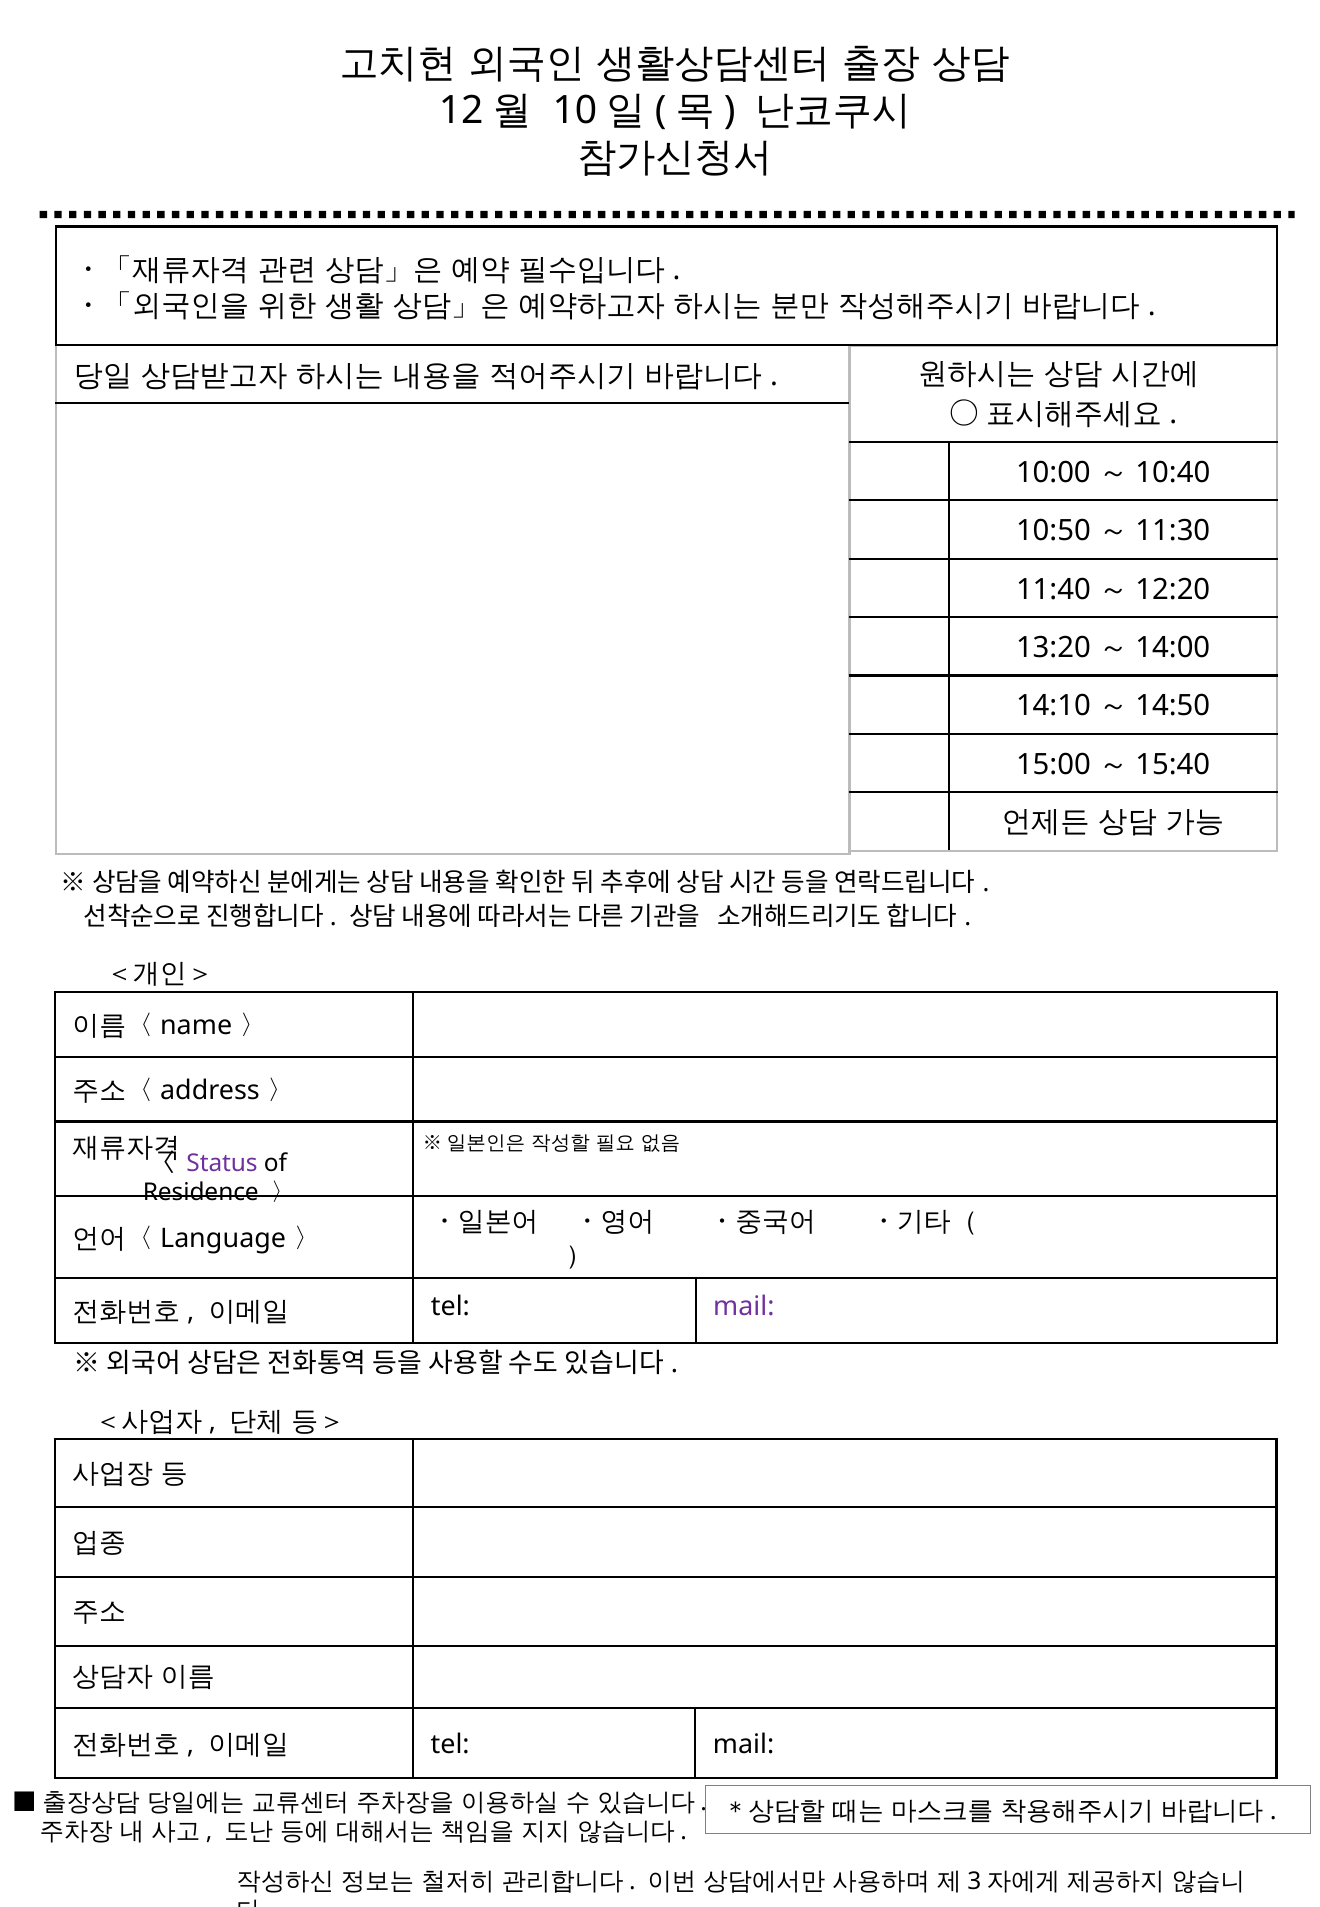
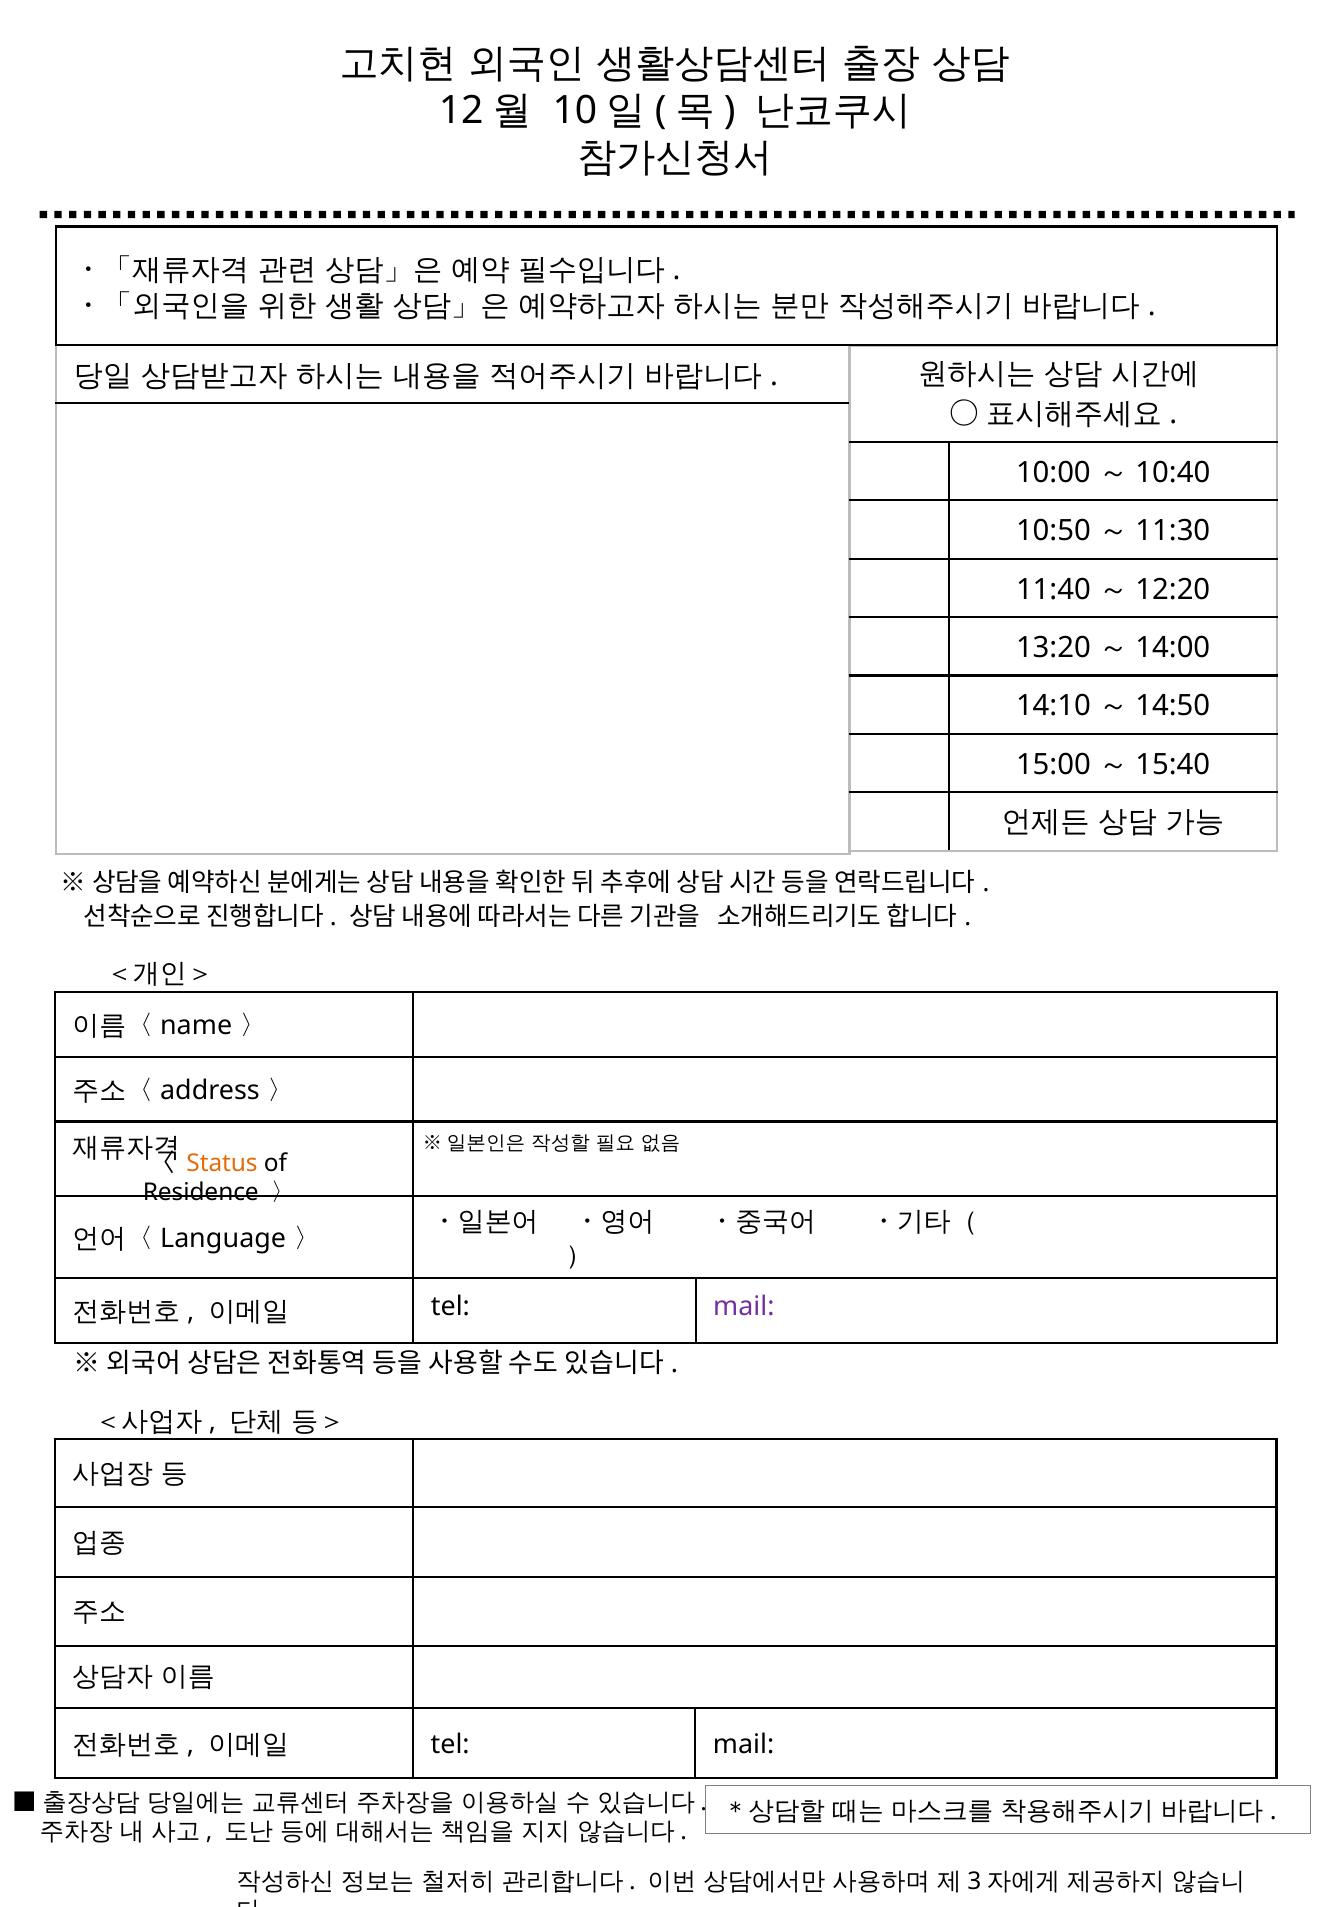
Status colour: purple -> orange
